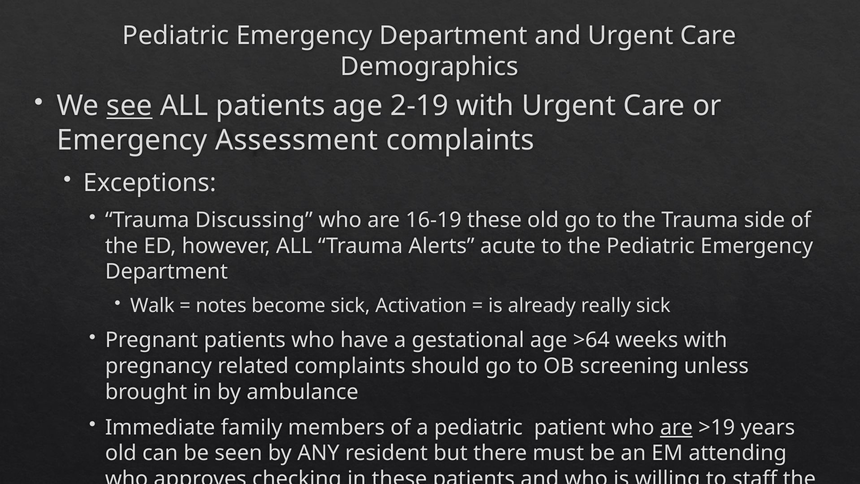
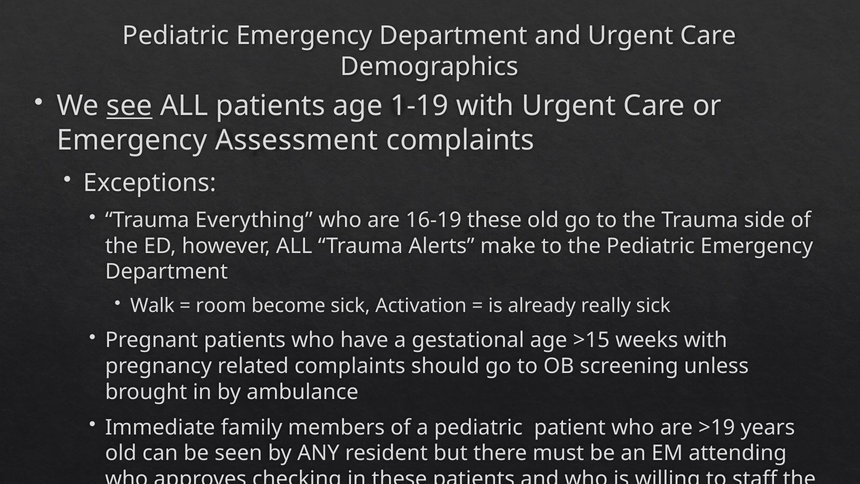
2-19: 2-19 -> 1-19
Discussing: Discussing -> Everything
acute: acute -> make
notes: notes -> room
>64: >64 -> >15
are at (676, 427) underline: present -> none
